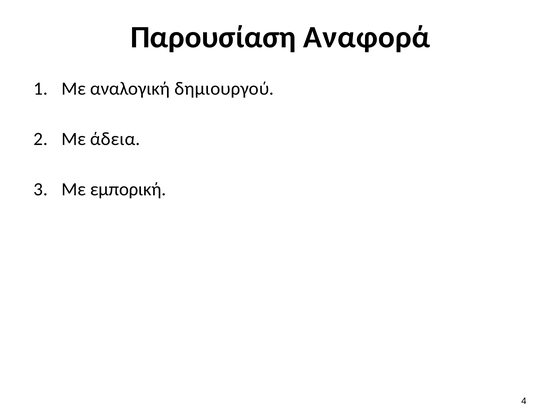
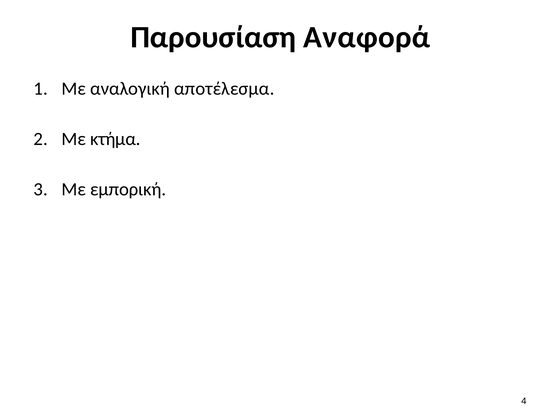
δημιουργού: δημιουργού -> αποτέλεσμα
άδεια: άδεια -> κτήμα
